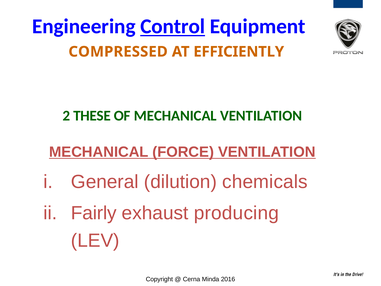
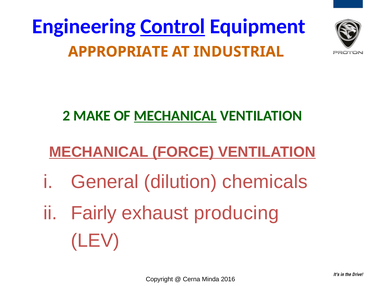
COMPRESSED: COMPRESSED -> APPROPRIATE
EFFICIENTLY: EFFICIENTLY -> INDUSTRIAL
THESE: THESE -> MAKE
MECHANICAL at (175, 116) underline: none -> present
